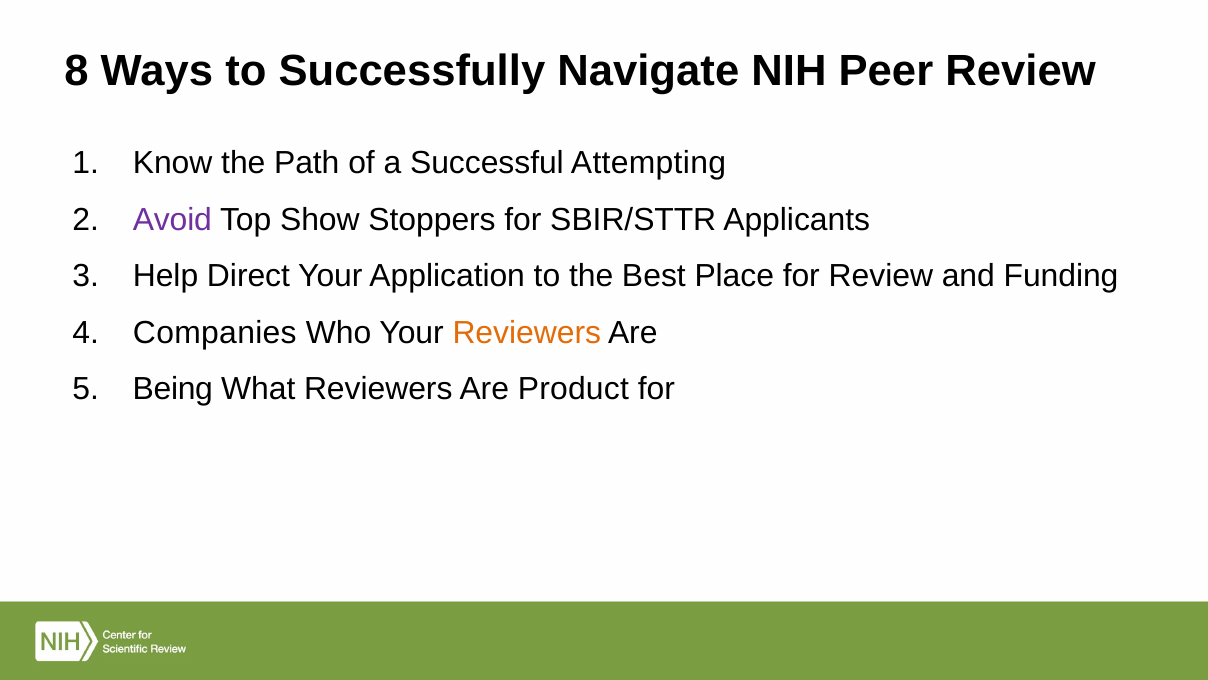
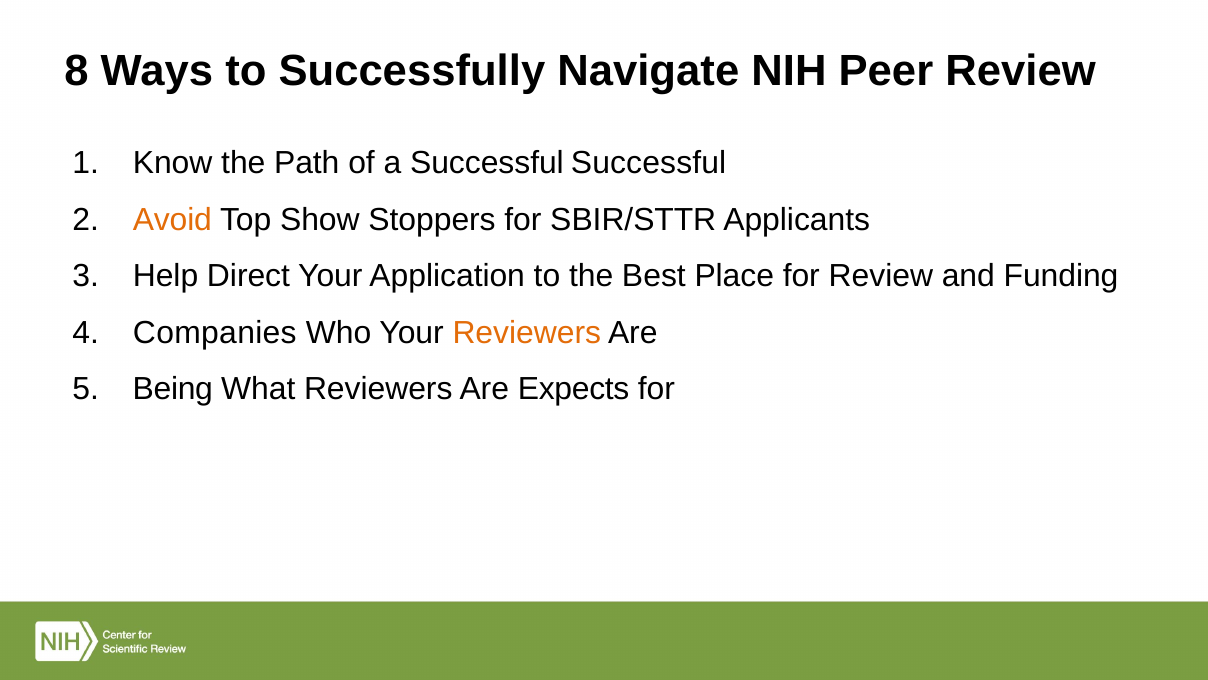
Successful Attempting: Attempting -> Successful
Avoid colour: purple -> orange
Product: Product -> Expects
